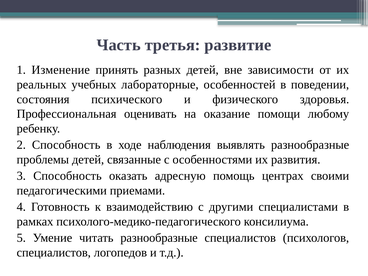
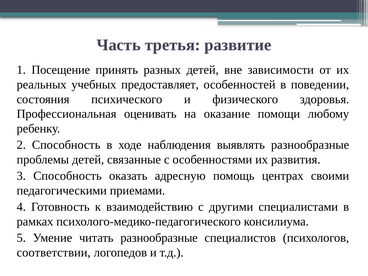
Изменение: Изменение -> Посещение
лабораторные: лабораторные -> предоставляет
специалистов at (54, 253): специалистов -> соответствии
